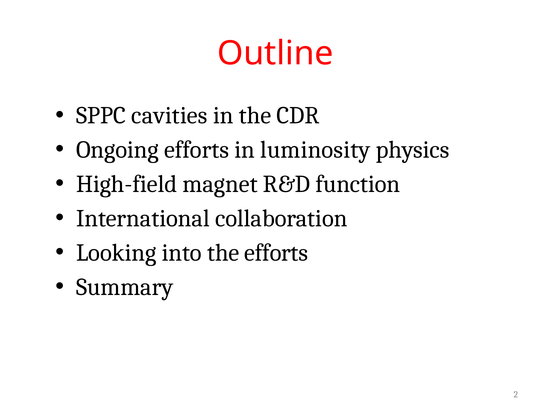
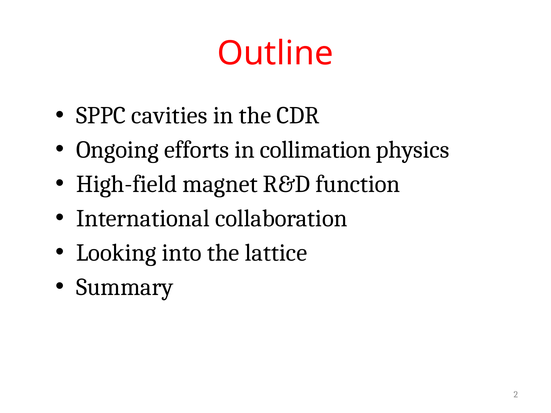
luminosity: luminosity -> collimation
the efforts: efforts -> lattice
